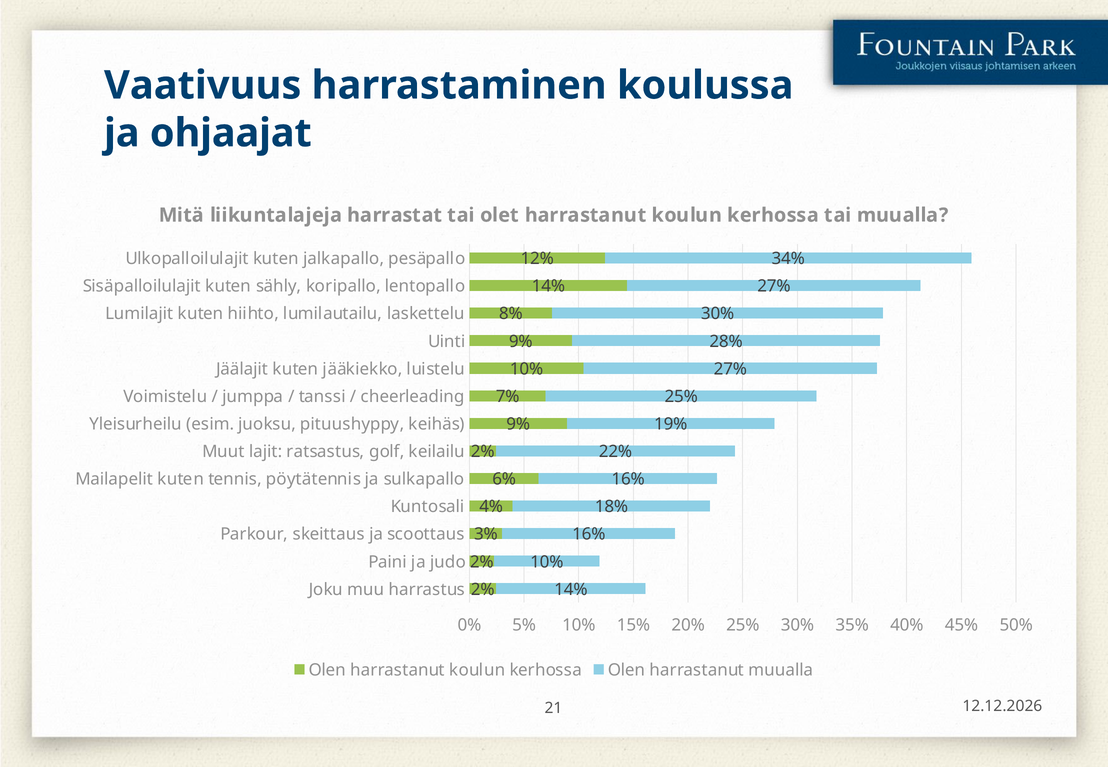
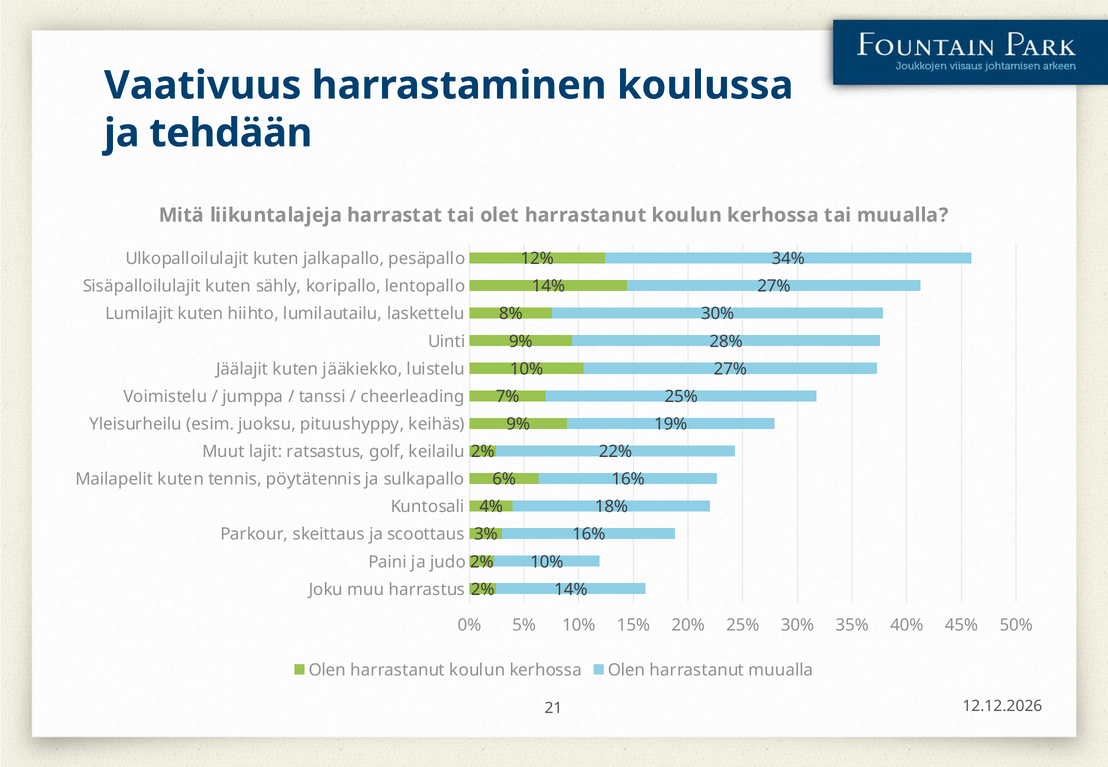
ohjaajat: ohjaajat -> tehdään
